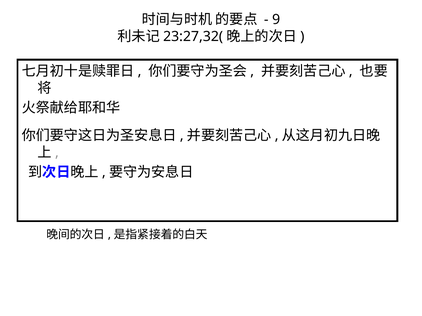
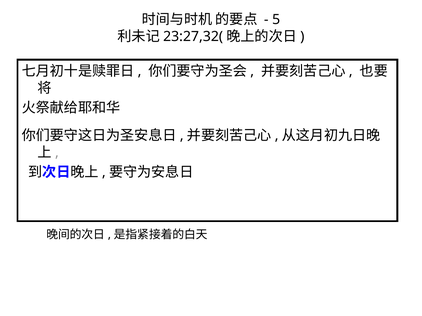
9: 9 -> 5
